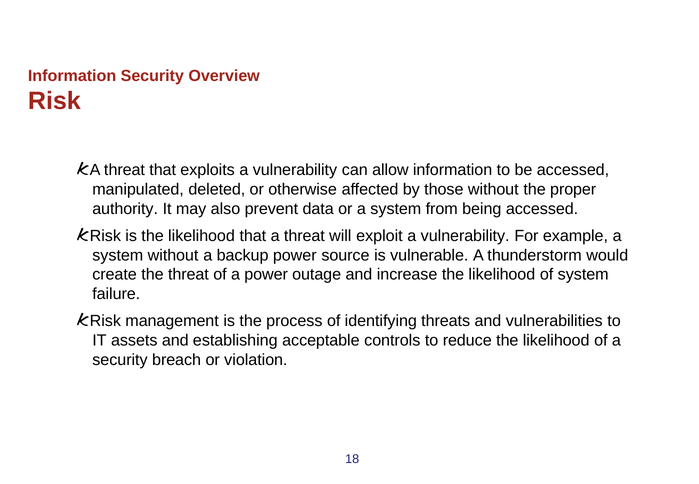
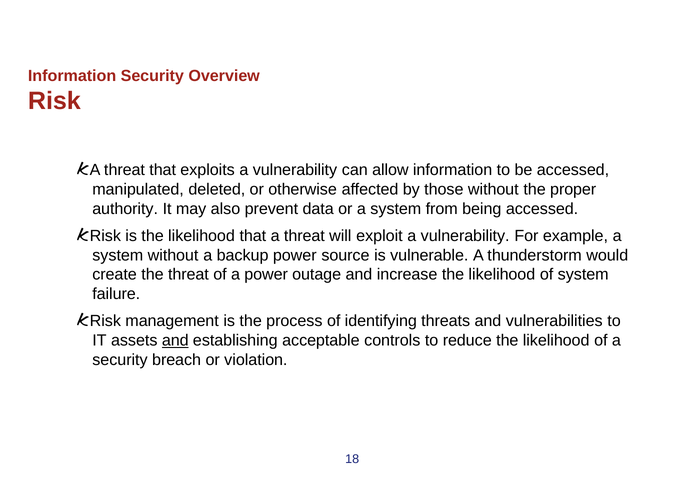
and at (175, 340) underline: none -> present
